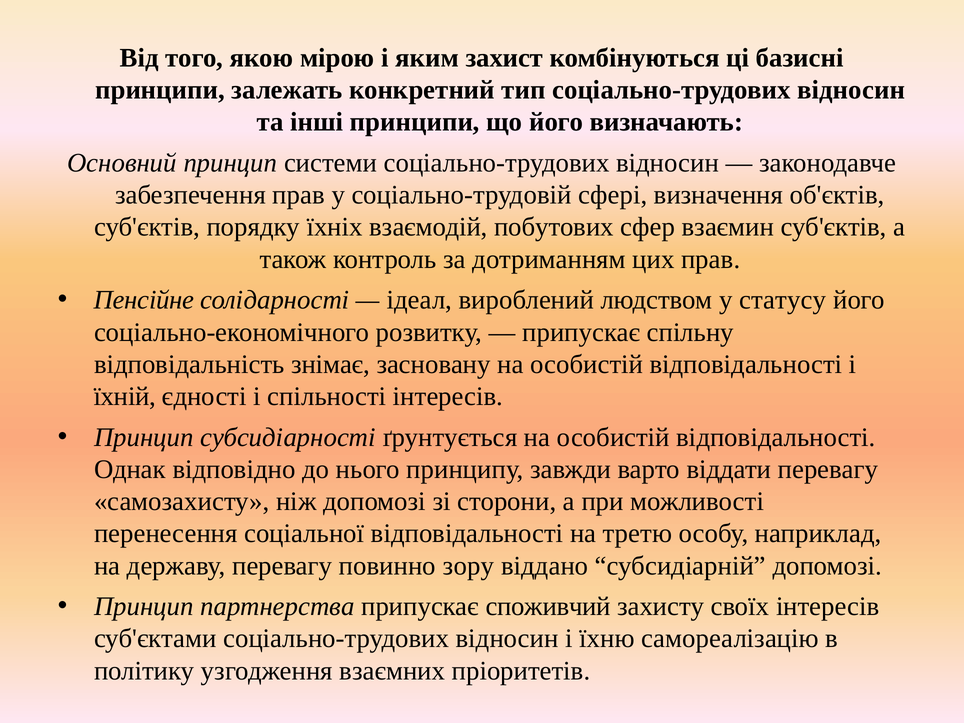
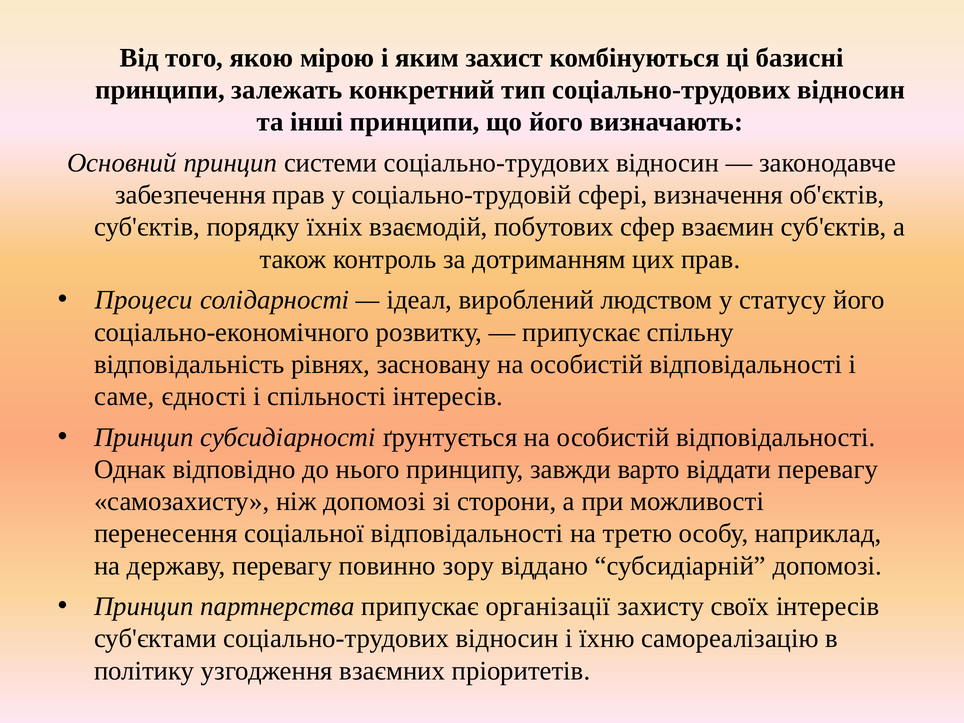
Пенсійне: Пенсійне -> Процеси
знімає: знімає -> рівнях
їхній: їхній -> саме
споживчий: споживчий -> організації
